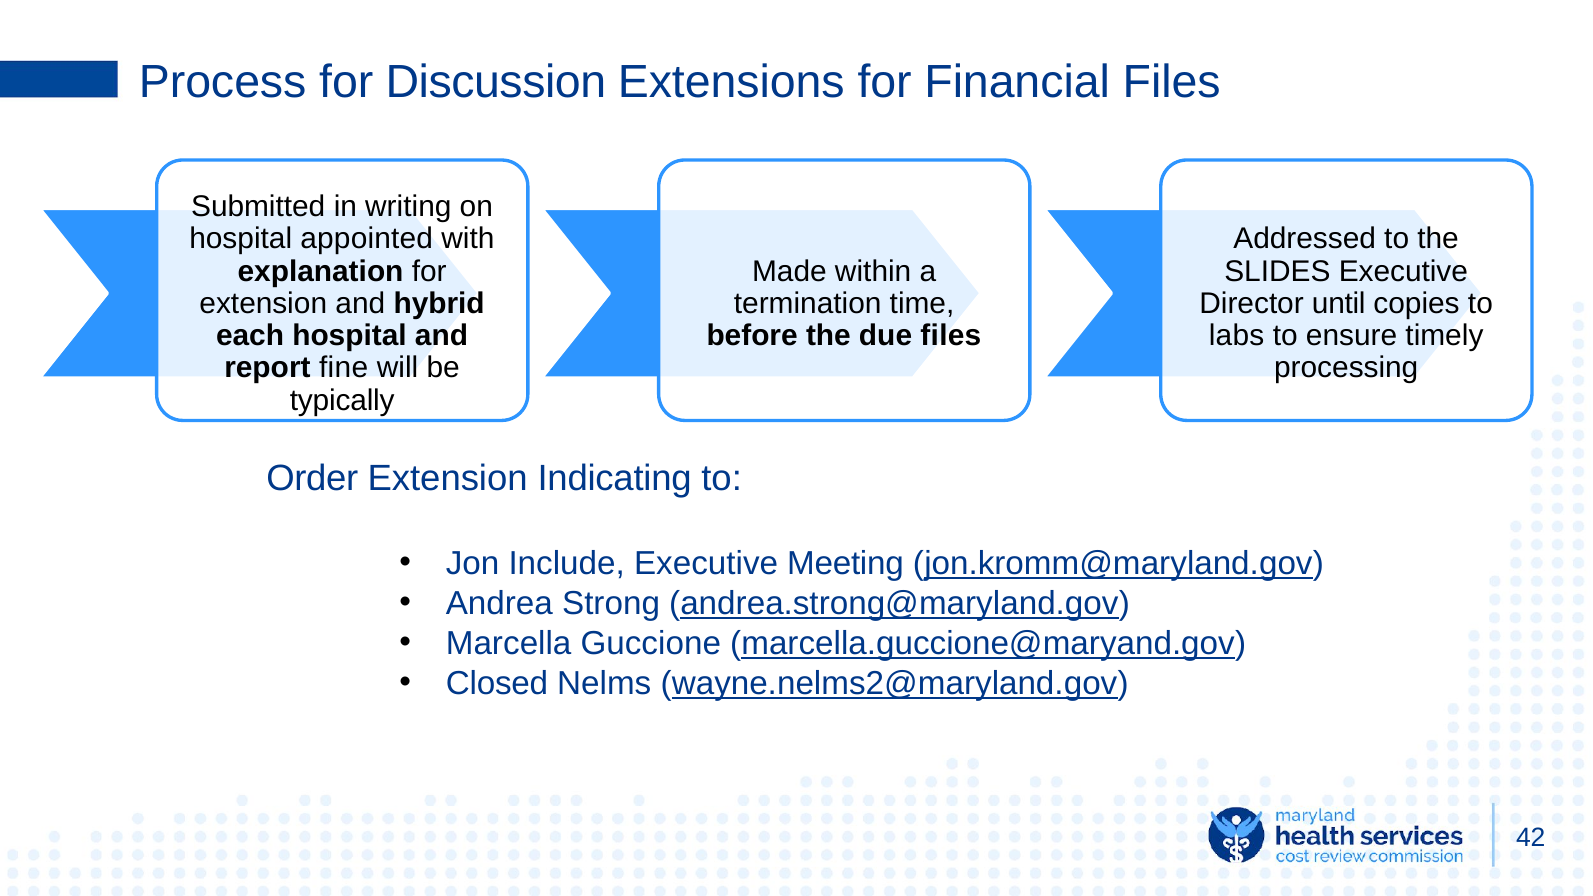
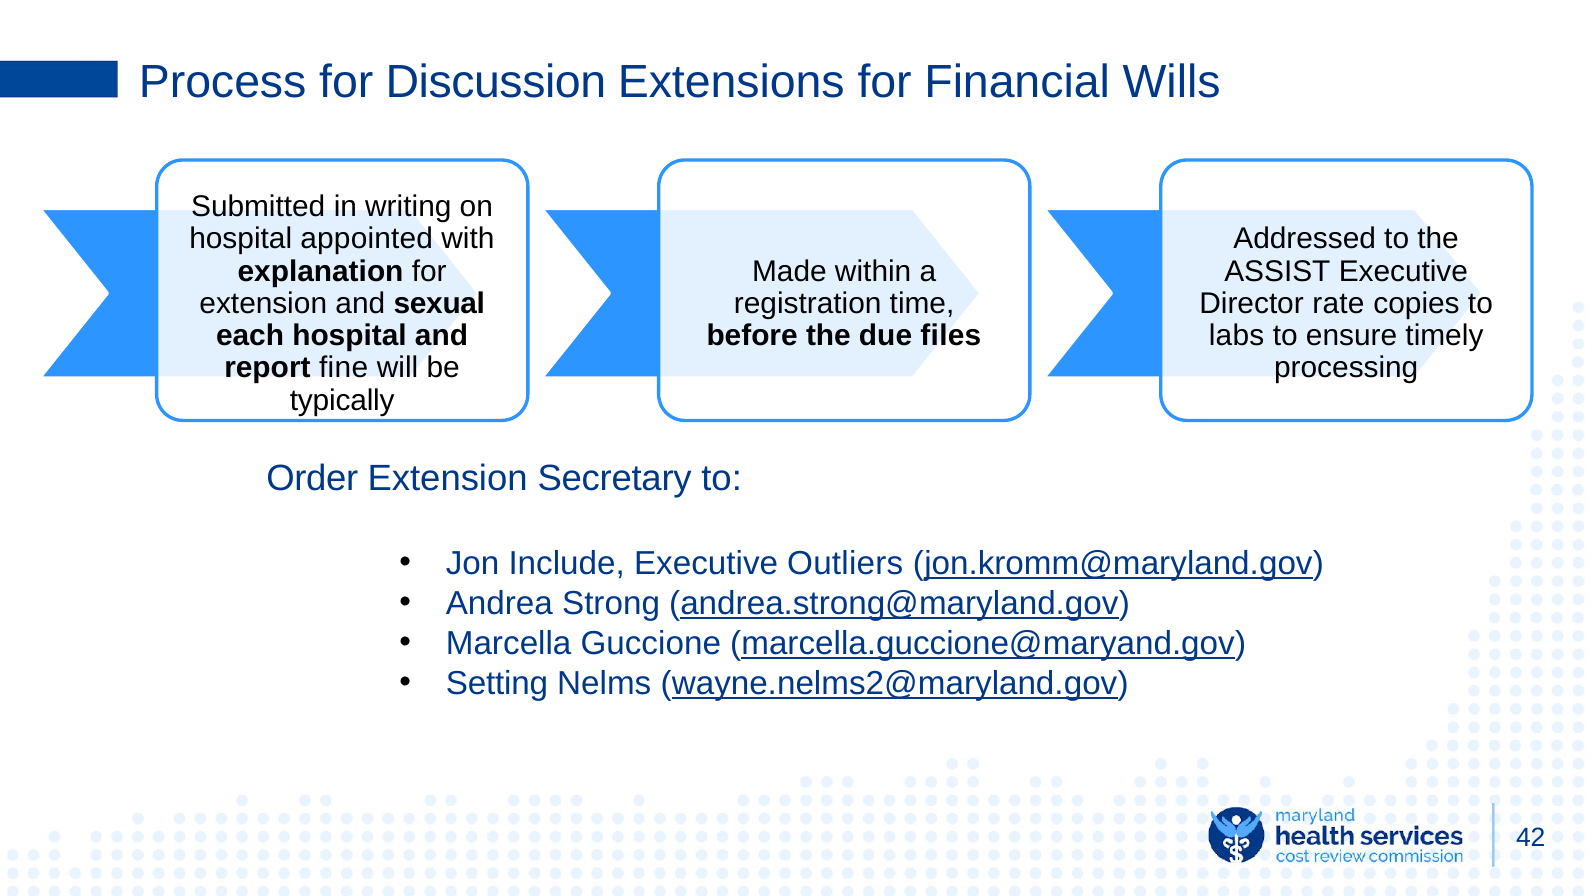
Financial Files: Files -> Wills
SLIDES: SLIDES -> ASSIST
hybrid: hybrid -> sexual
termination: termination -> registration
until: until -> rate
Indicating: Indicating -> Secretary
Meeting: Meeting -> Outliers
Closed: Closed -> Setting
